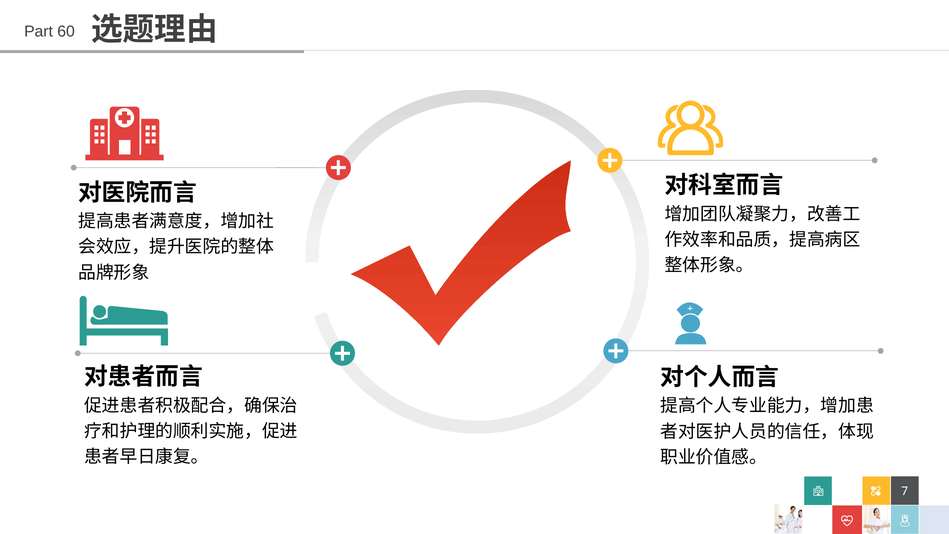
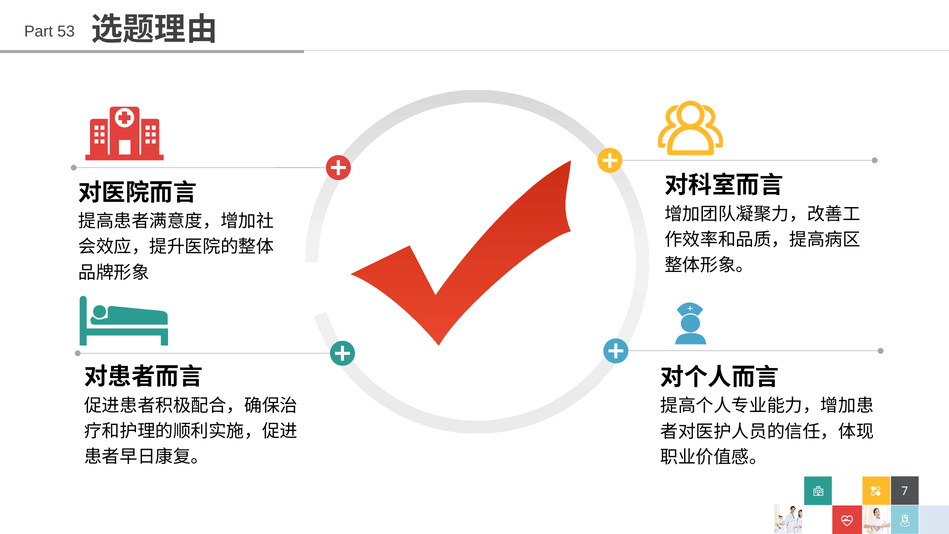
60: 60 -> 53
